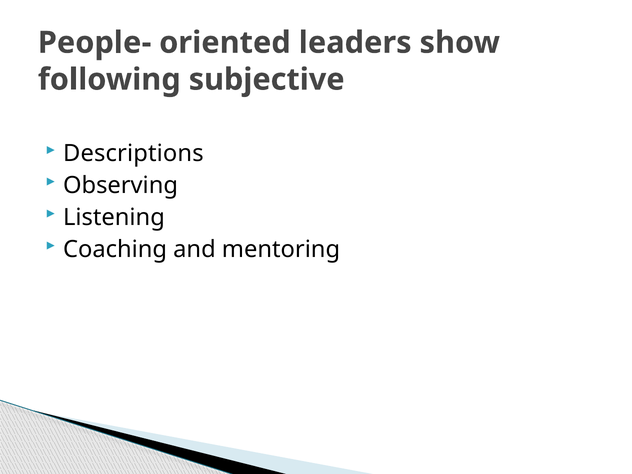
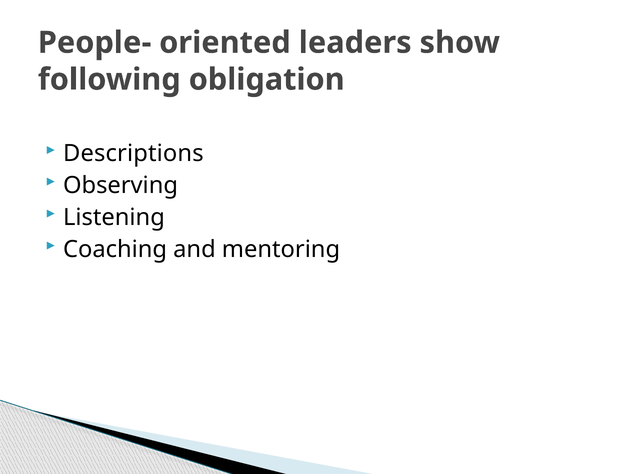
subjective: subjective -> obligation
